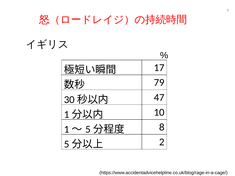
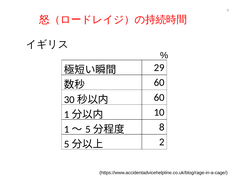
17: 17 -> 29
79 at (159, 83): 79 -> 60
47 at (159, 98): 47 -> 60
